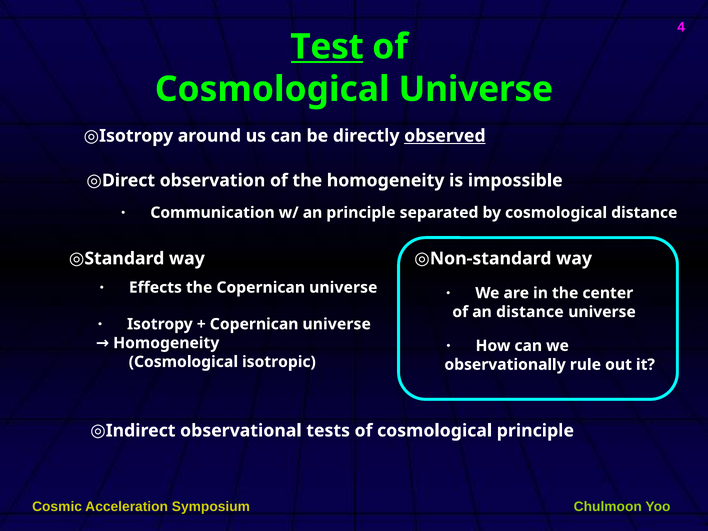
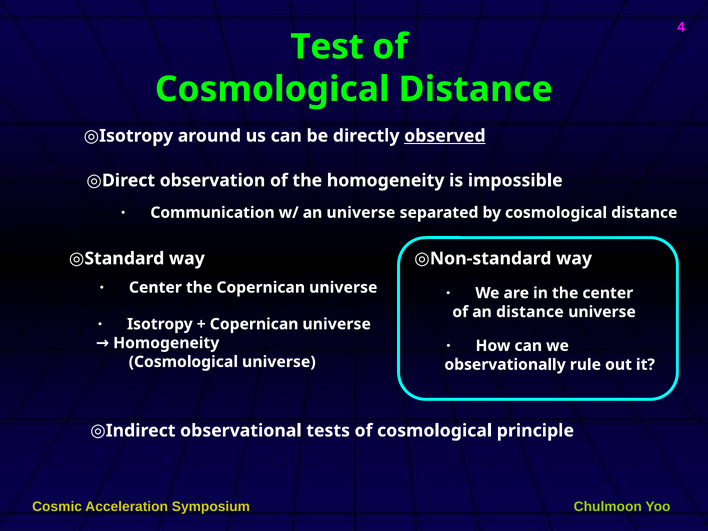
Test underline: present -> none
Universe at (476, 89): Universe -> Distance
an principle: principle -> universe
Effects at (155, 287): Effects -> Center
Cosmological isotropic: isotropic -> universe
